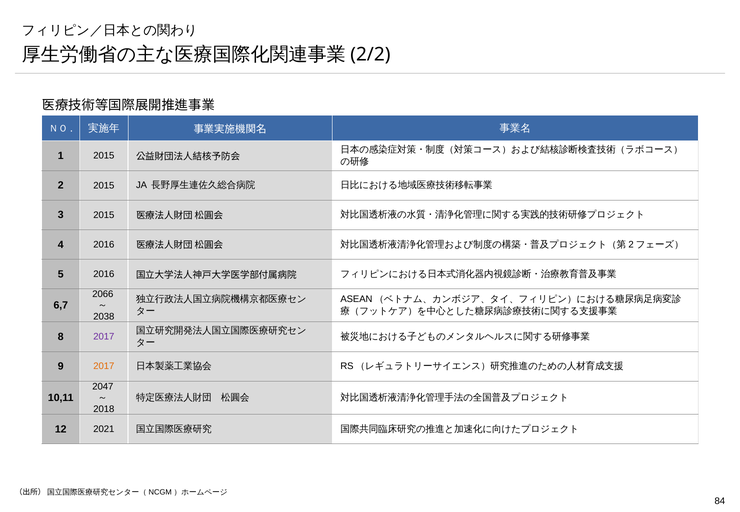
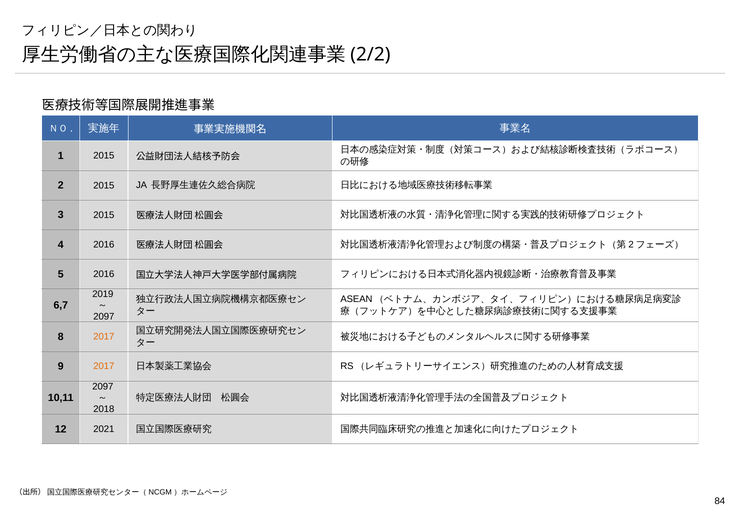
2066: 2066 -> 2019
2038 at (104, 317): 2038 -> 2097
2017 at (104, 337) colour: purple -> orange
2047 at (103, 387): 2047 -> 2097
